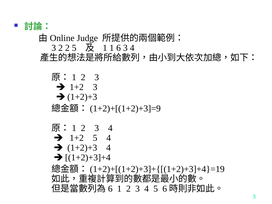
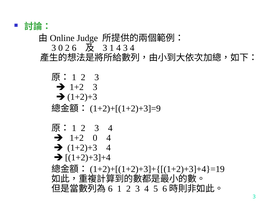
3 2: 2 -> 0
2 5: 5 -> 6
1 at (105, 48): 1 -> 3
1 6: 6 -> 4
1+2 5: 5 -> 0
